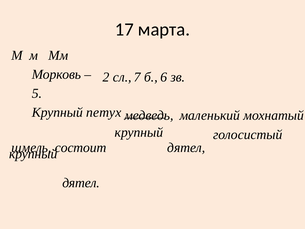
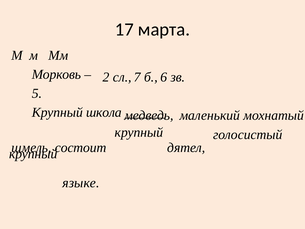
петух: петух -> школа
дятел at (81, 183): дятел -> языке
